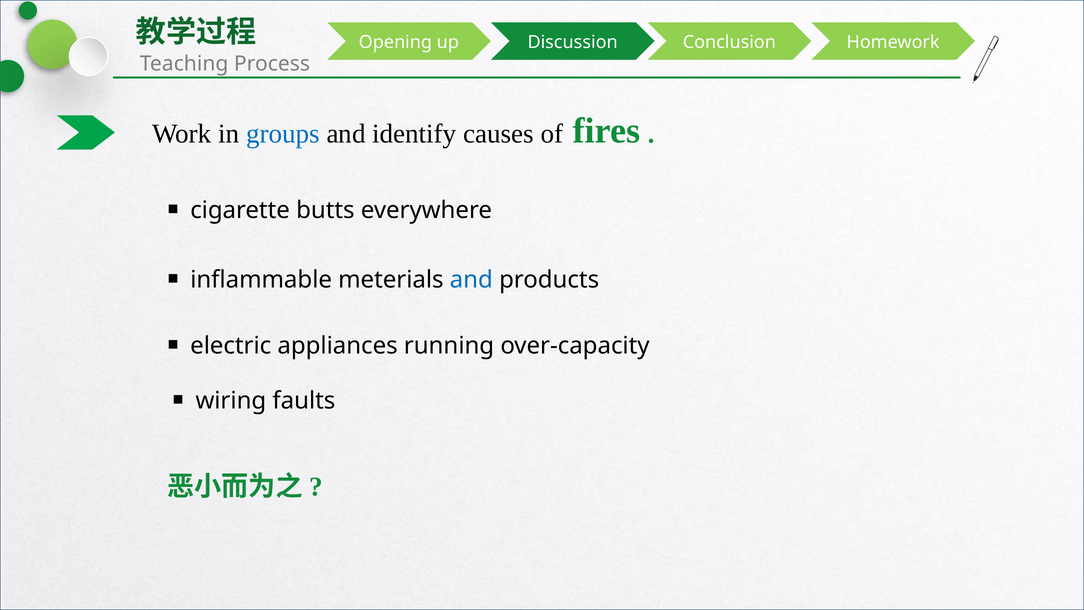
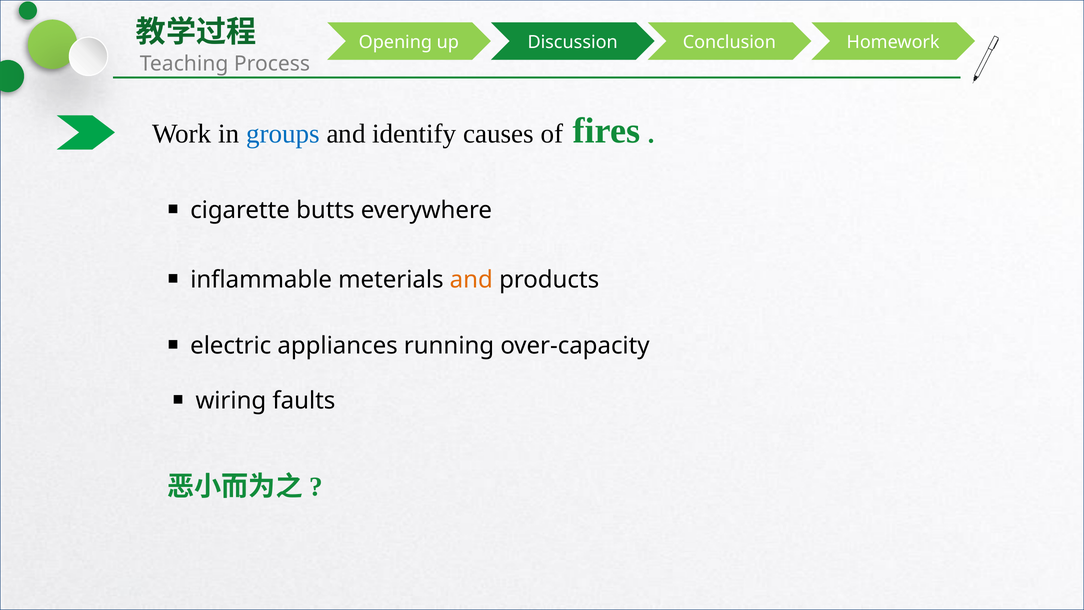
and at (471, 280) colour: blue -> orange
